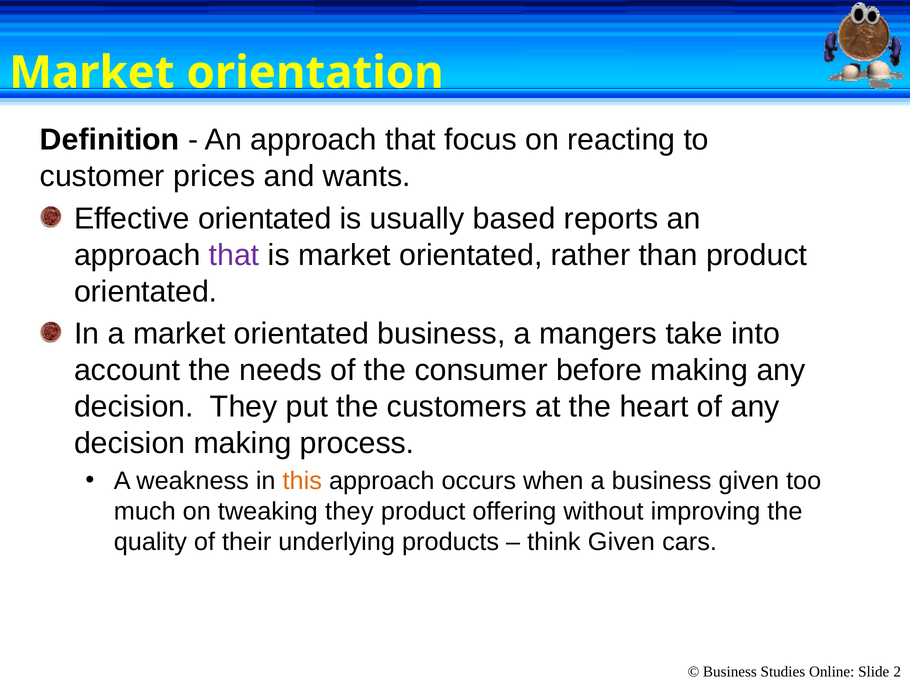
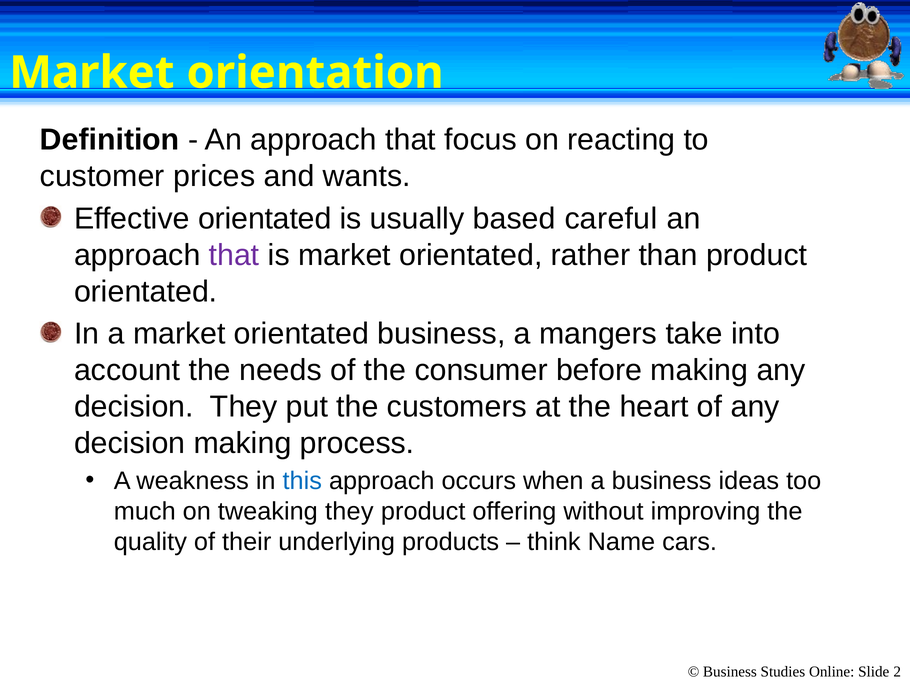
reports: reports -> careful
this colour: orange -> blue
business given: given -> ideas
think Given: Given -> Name
